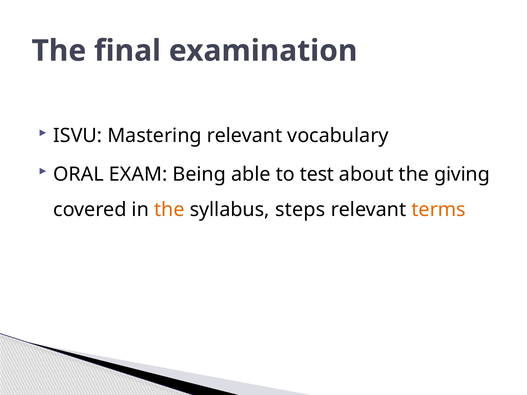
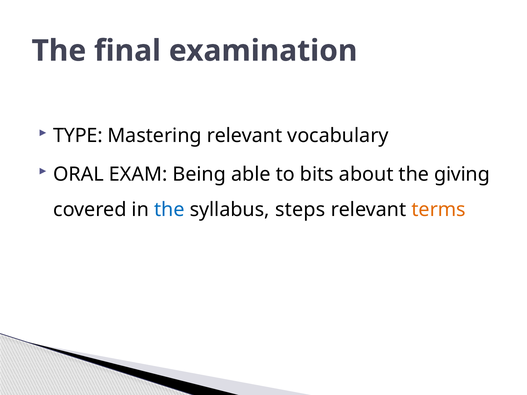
ISVU: ISVU -> TYPE
test: test -> bits
the at (169, 210) colour: orange -> blue
